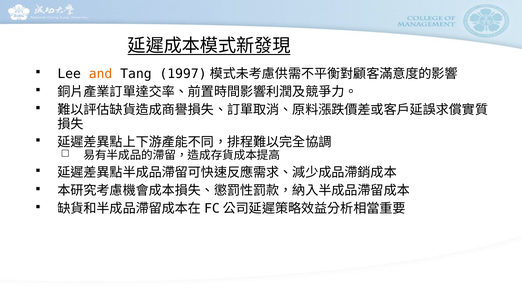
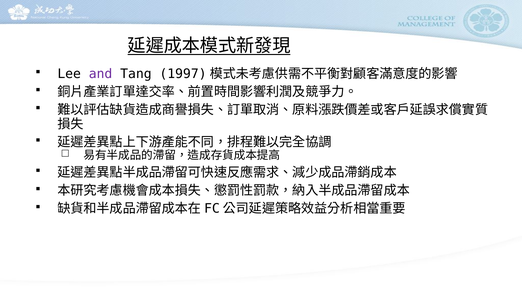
and colour: orange -> purple
